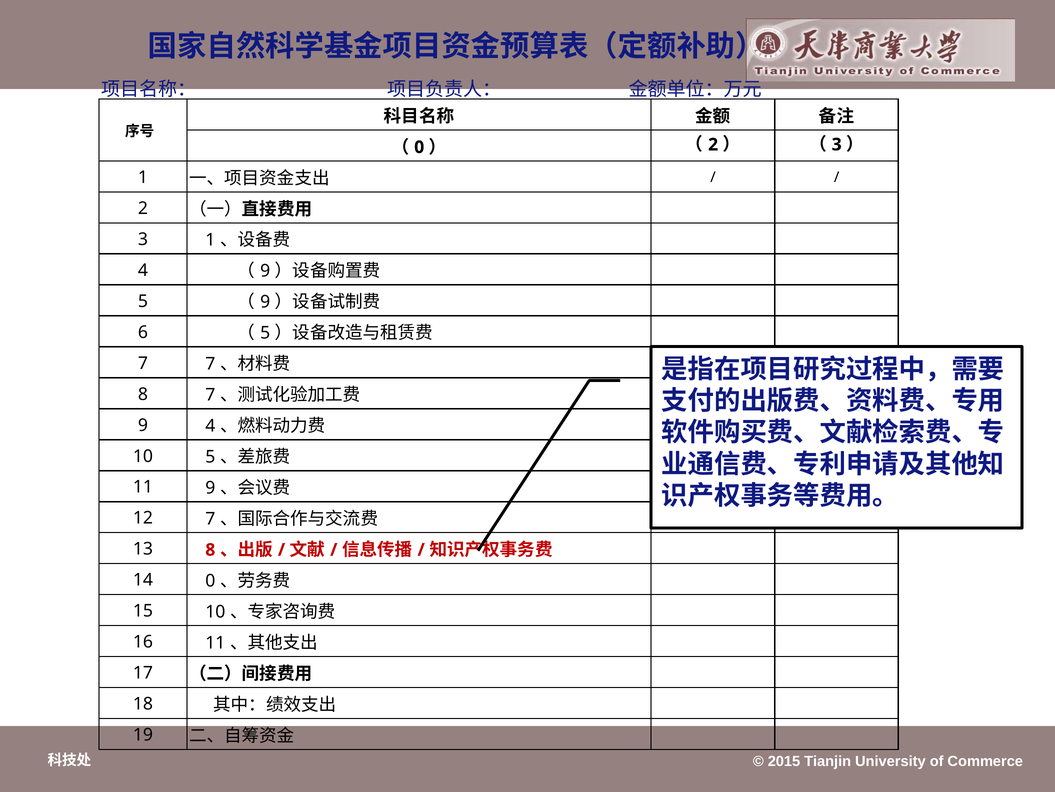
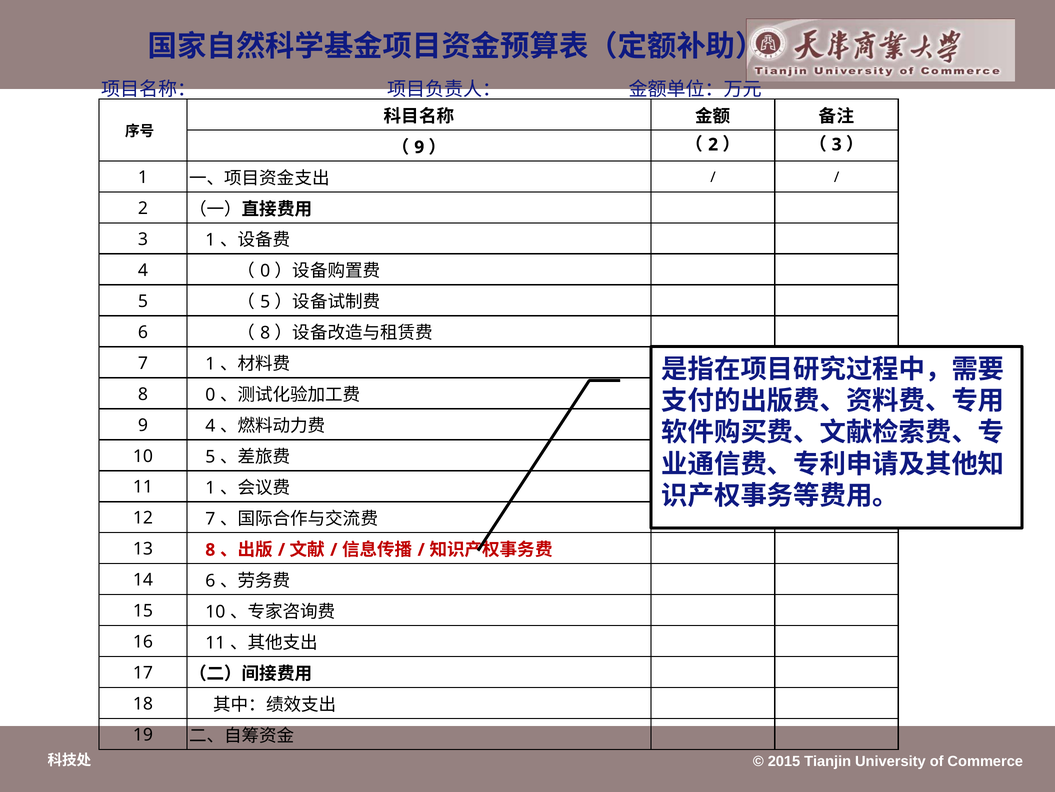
0 at (419, 147): 0 -> 9
9 at (265, 271): 9 -> 0
9 at (265, 302): 9 -> 5
5 at (265, 333): 5 -> 8
7 7: 7 -> 1
8 7: 7 -> 0
11 9: 9 -> 1
14 0: 0 -> 6
